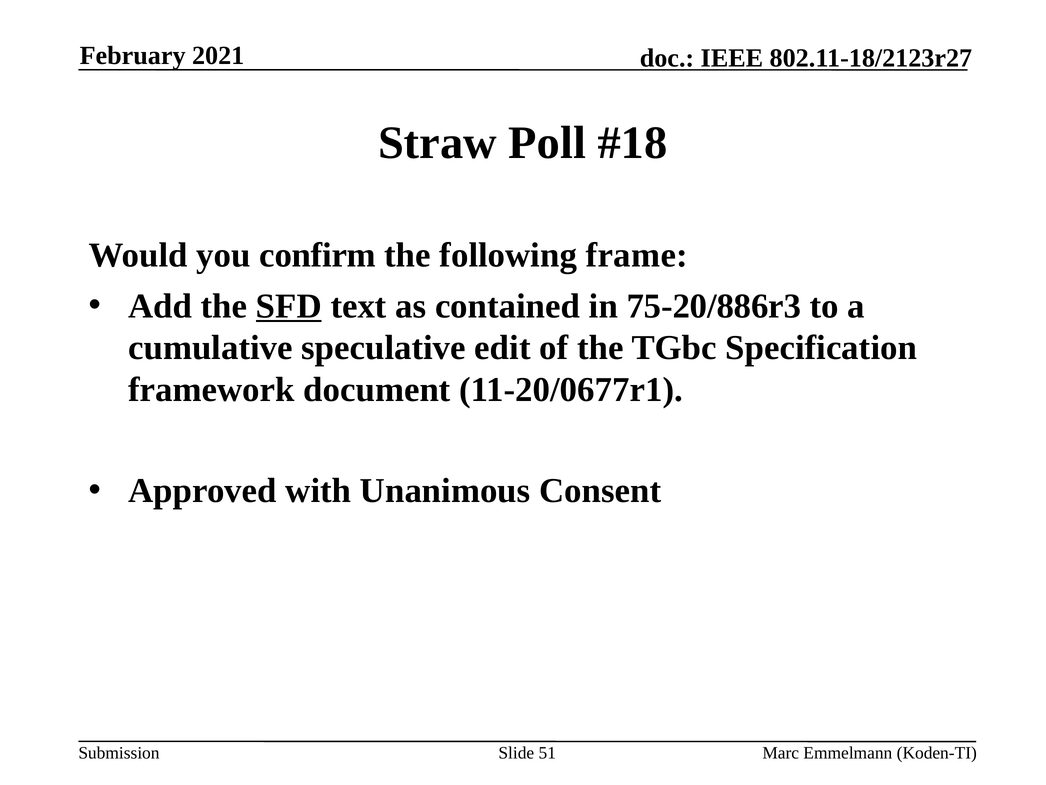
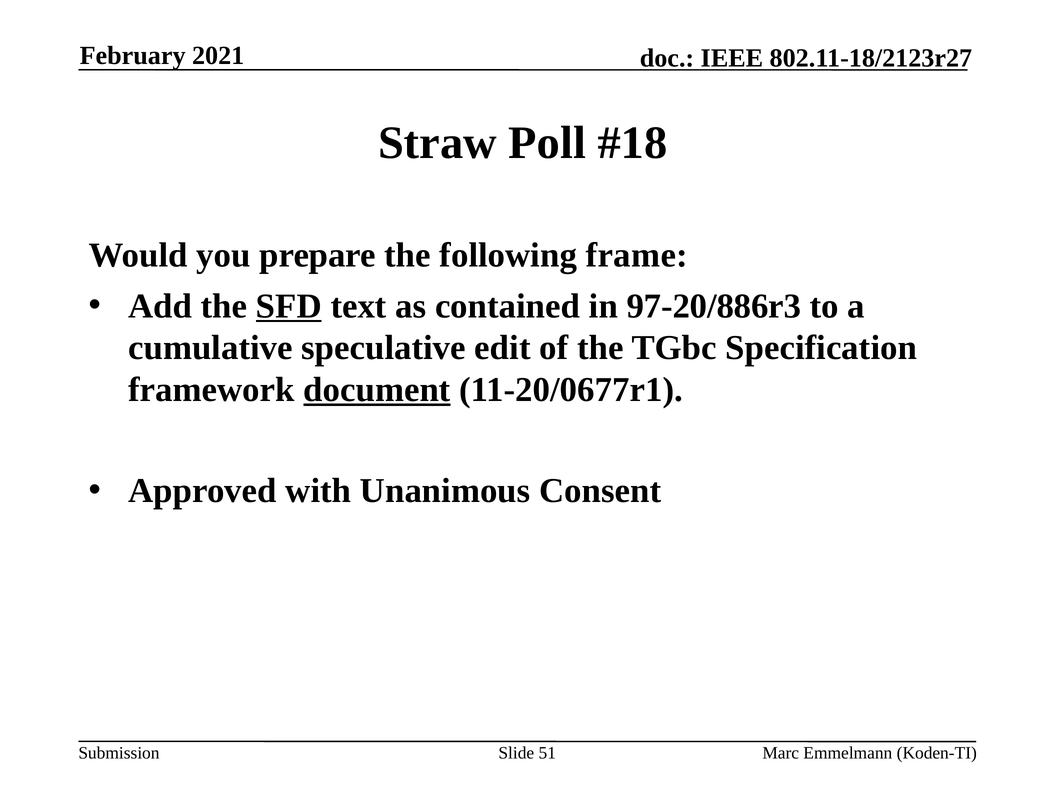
confirm: confirm -> prepare
75-20/886r3: 75-20/886r3 -> 97-20/886r3
document underline: none -> present
